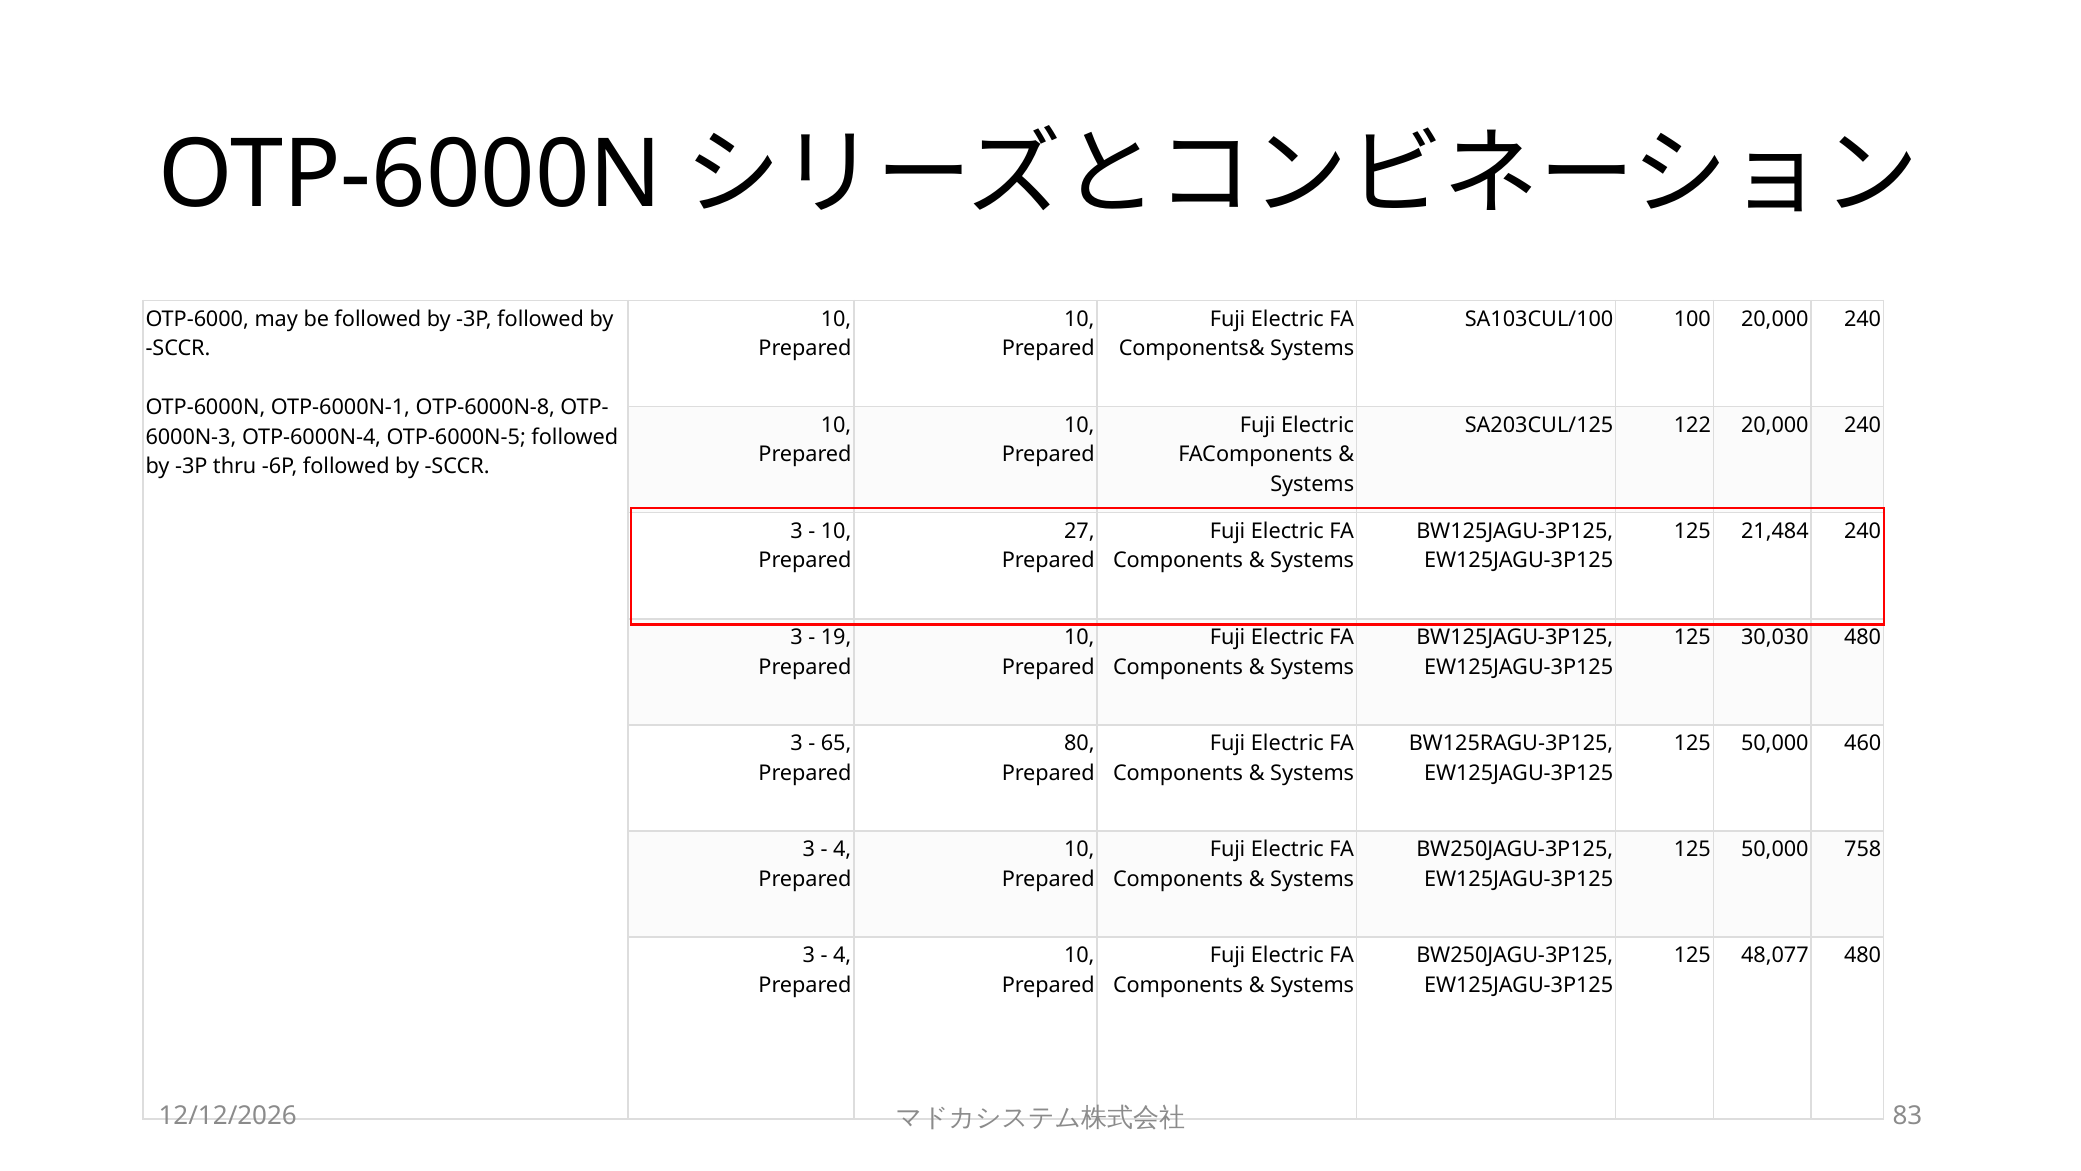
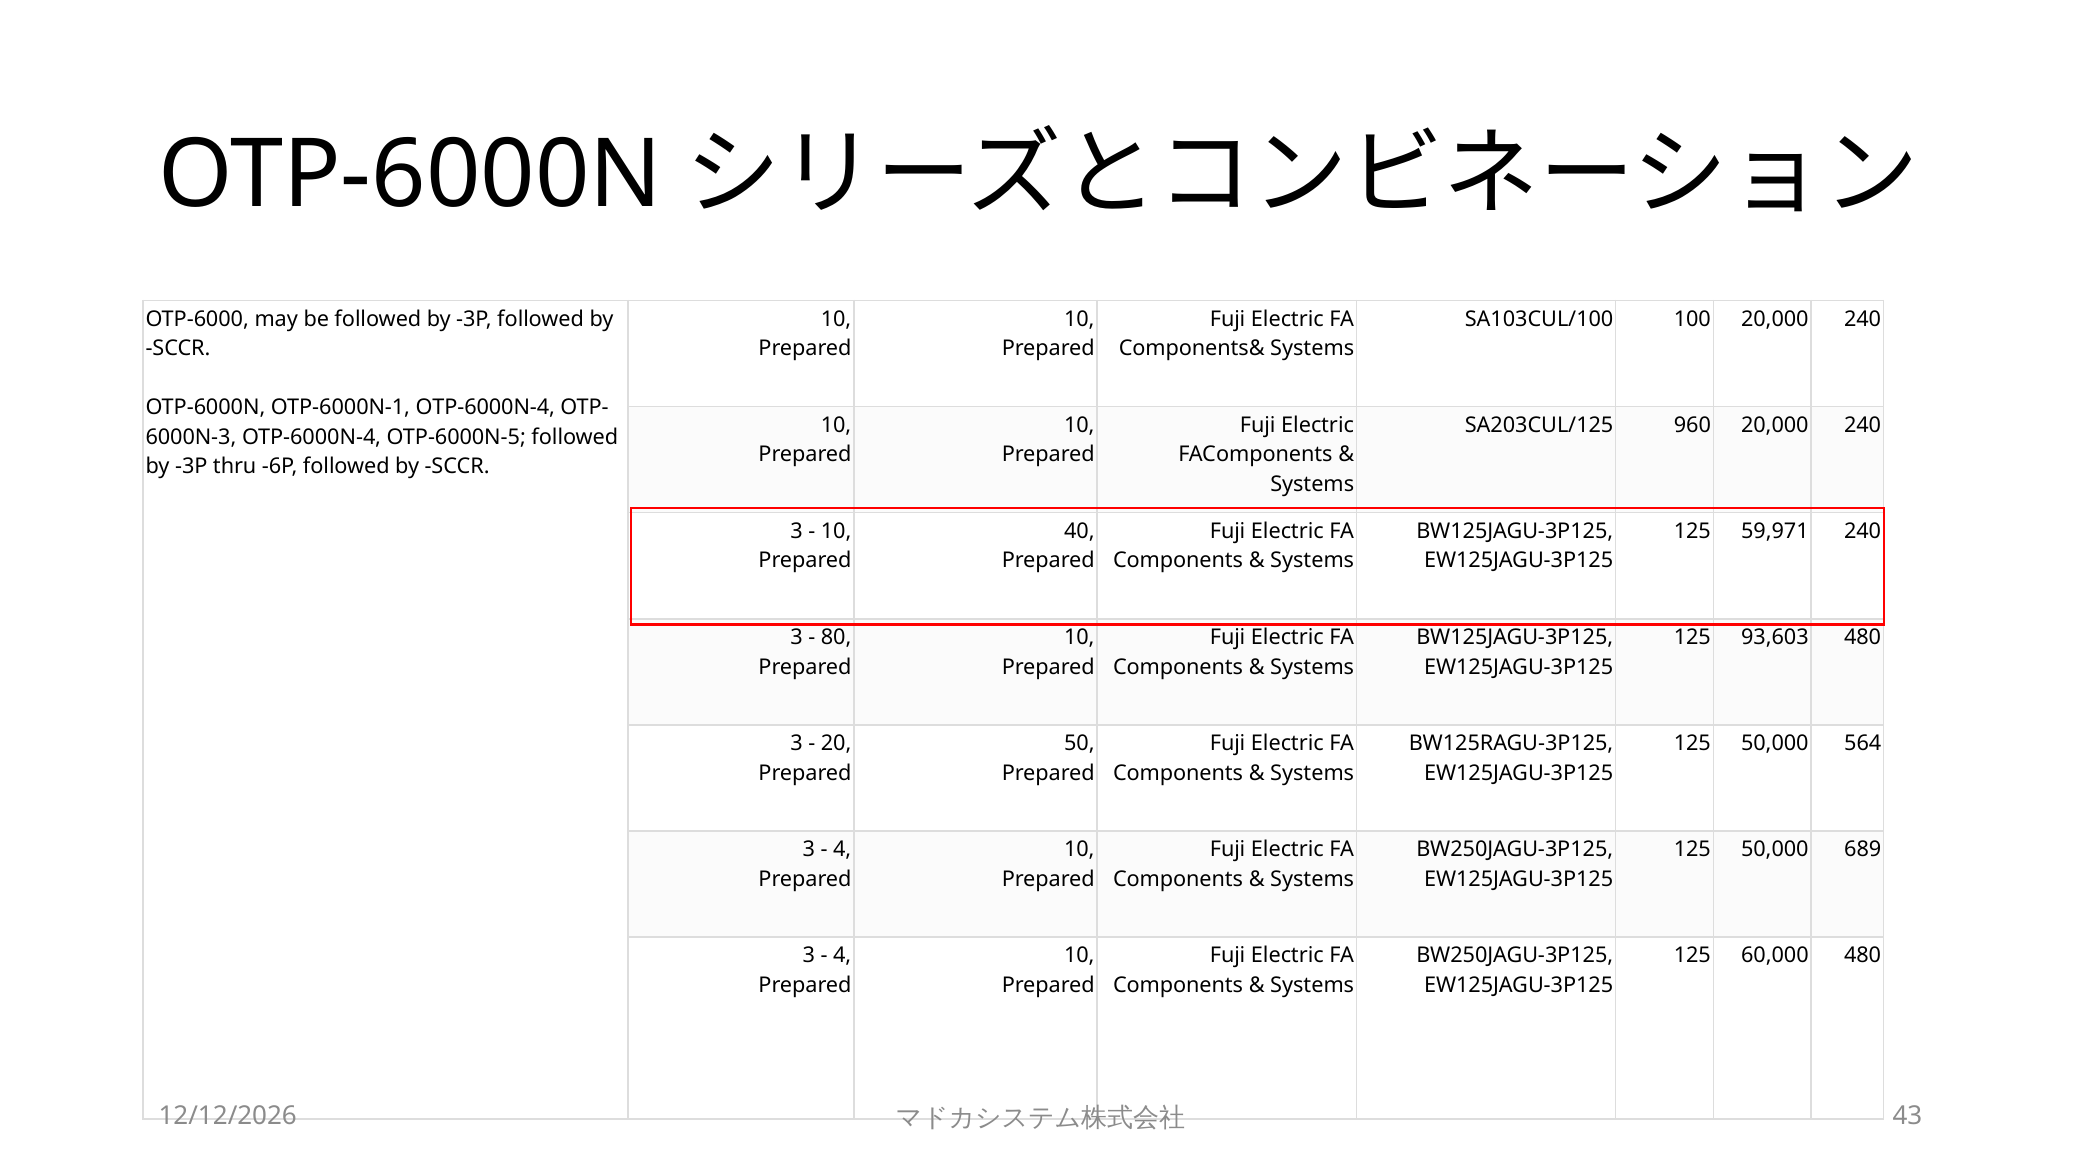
OTP-6000N-1 OTP-6000N-8: OTP-6000N-8 -> OTP-6000N-4
122: 122 -> 960
27: 27 -> 40
21,484: 21,484 -> 59,971
19: 19 -> 80
30,030: 30,030 -> 93,603
65: 65 -> 20
80: 80 -> 50
460: 460 -> 564
758: 758 -> 689
48,077: 48,077 -> 60,000
83: 83 -> 43
